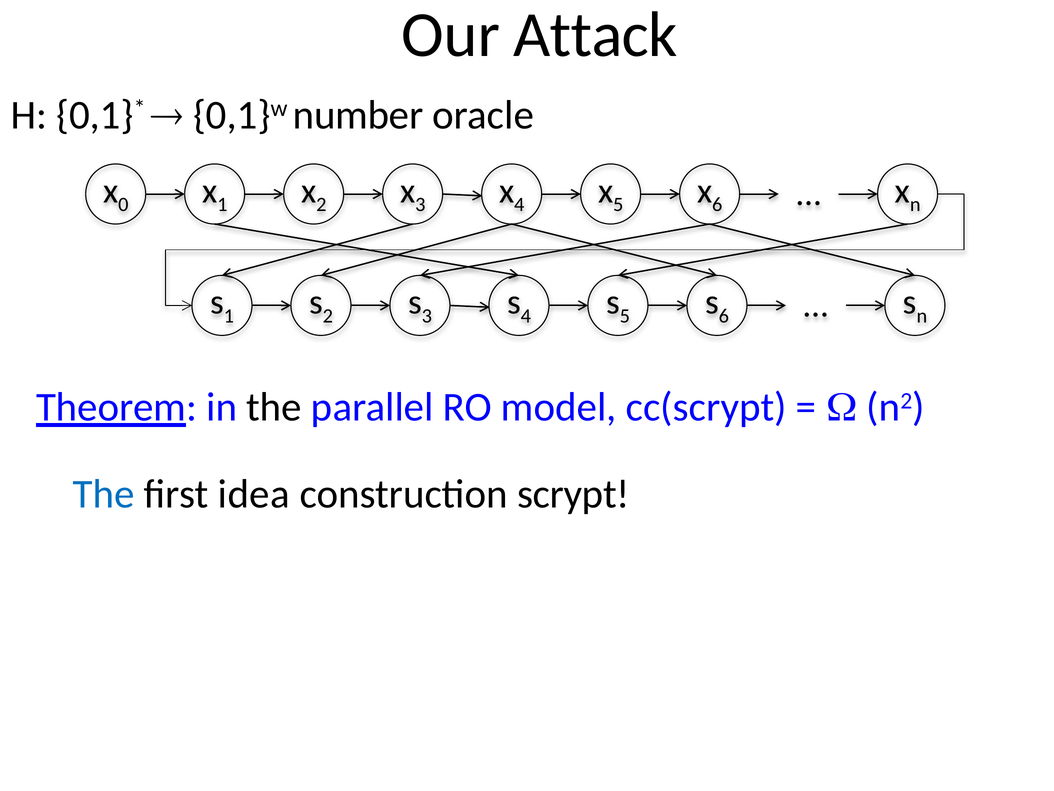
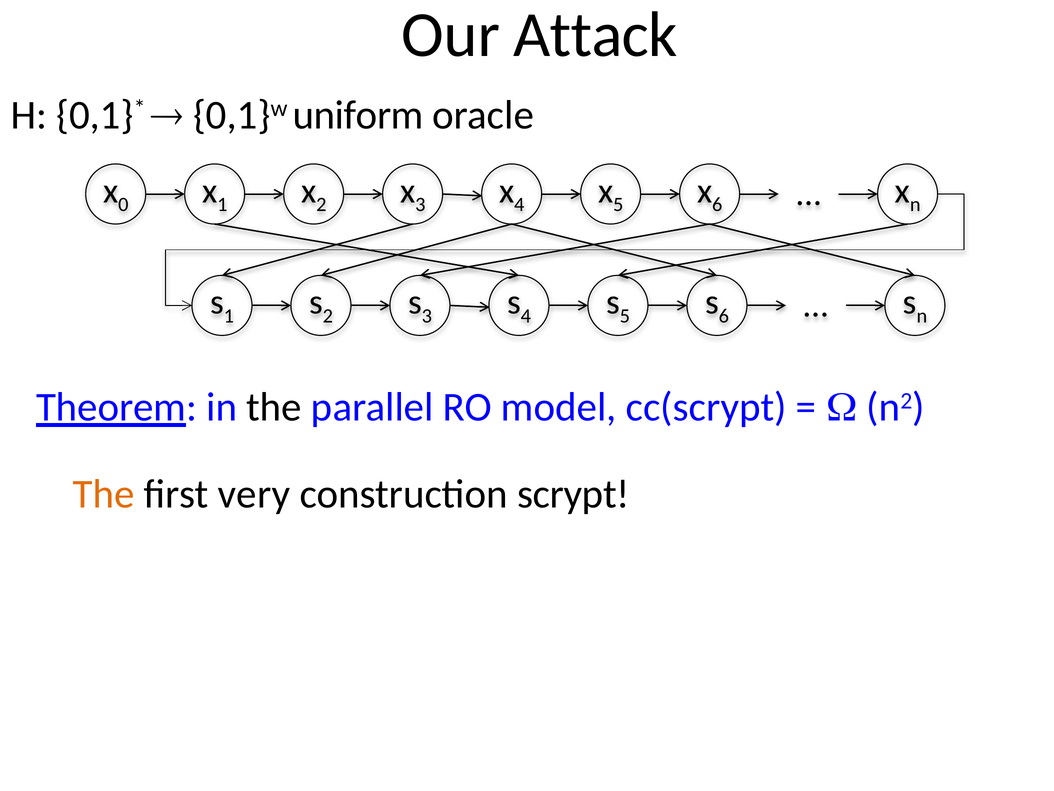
number: number -> uniform
The at (104, 494) colour: blue -> orange
idea: idea -> very
